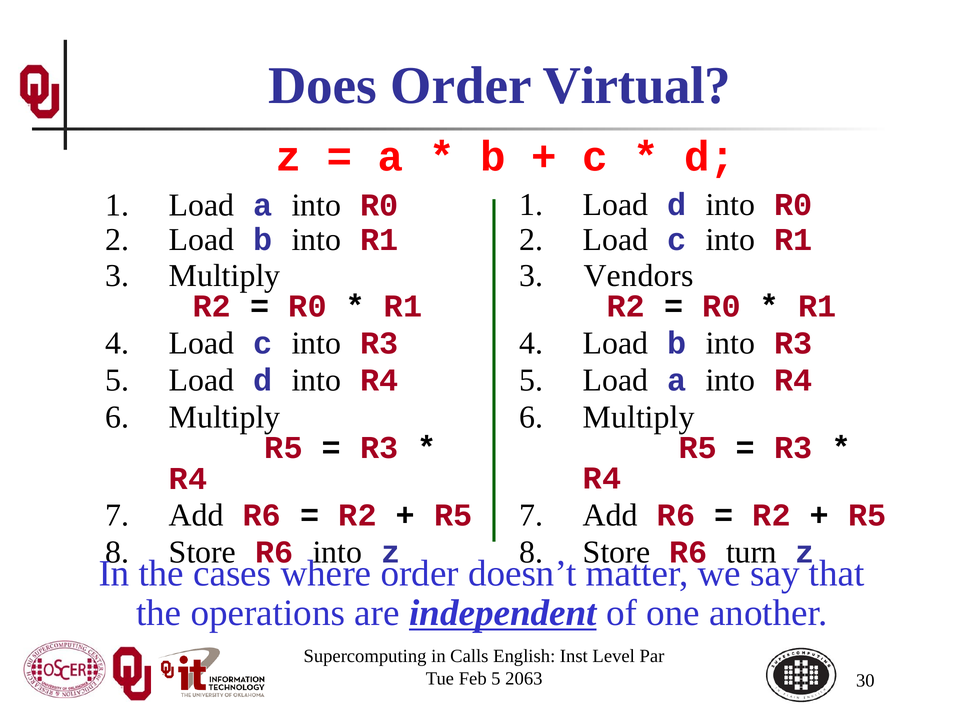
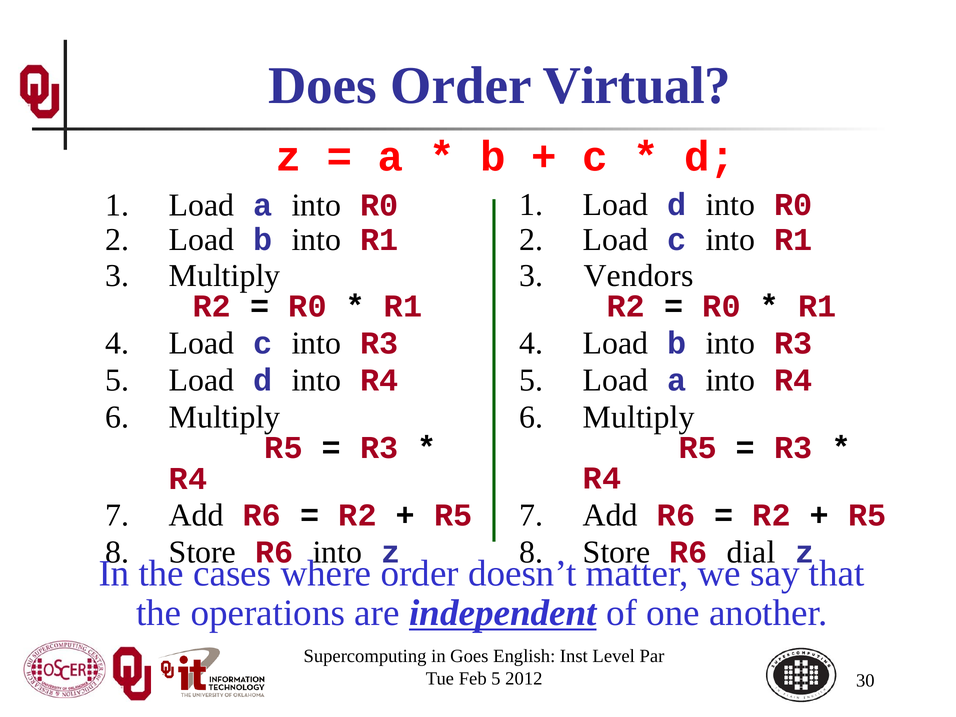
turn: turn -> dial
Calls: Calls -> Goes
2063: 2063 -> 2012
